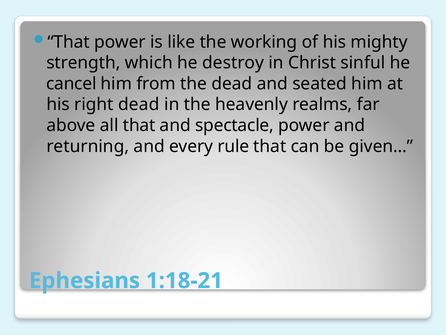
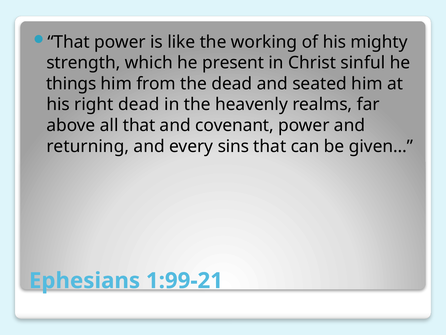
destroy: destroy -> present
cancel: cancel -> things
spectacle: spectacle -> covenant
rule: rule -> sins
1:18-21: 1:18-21 -> 1:99-21
